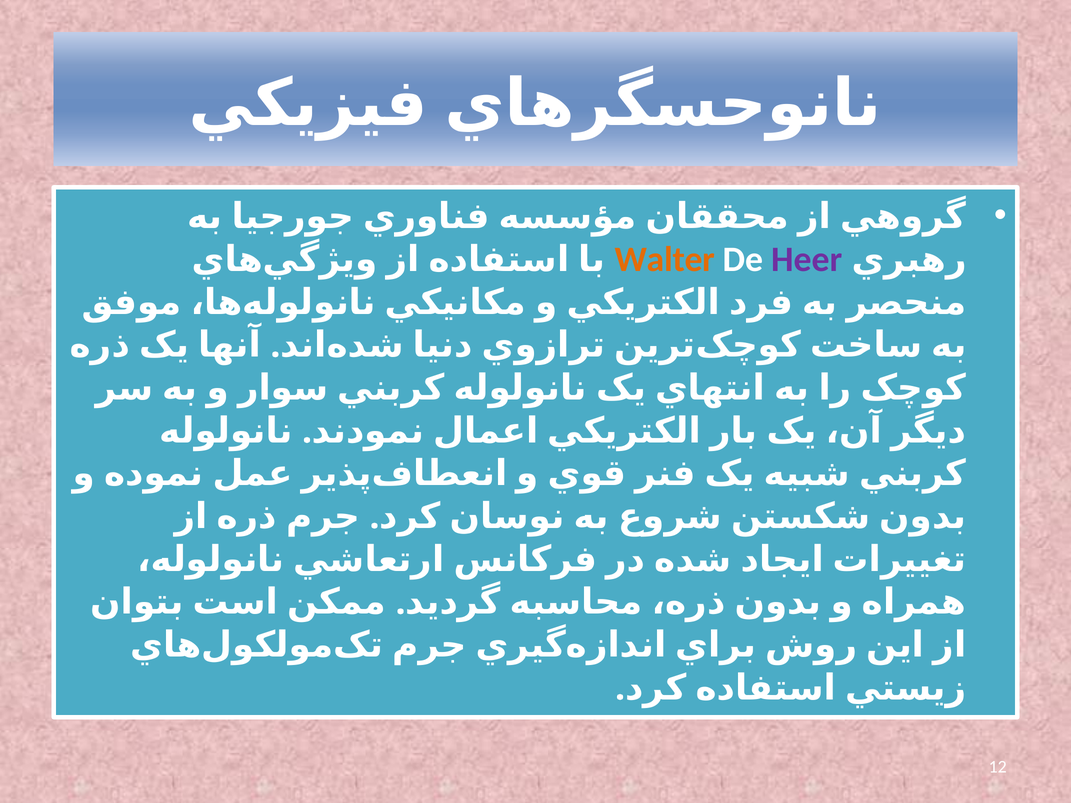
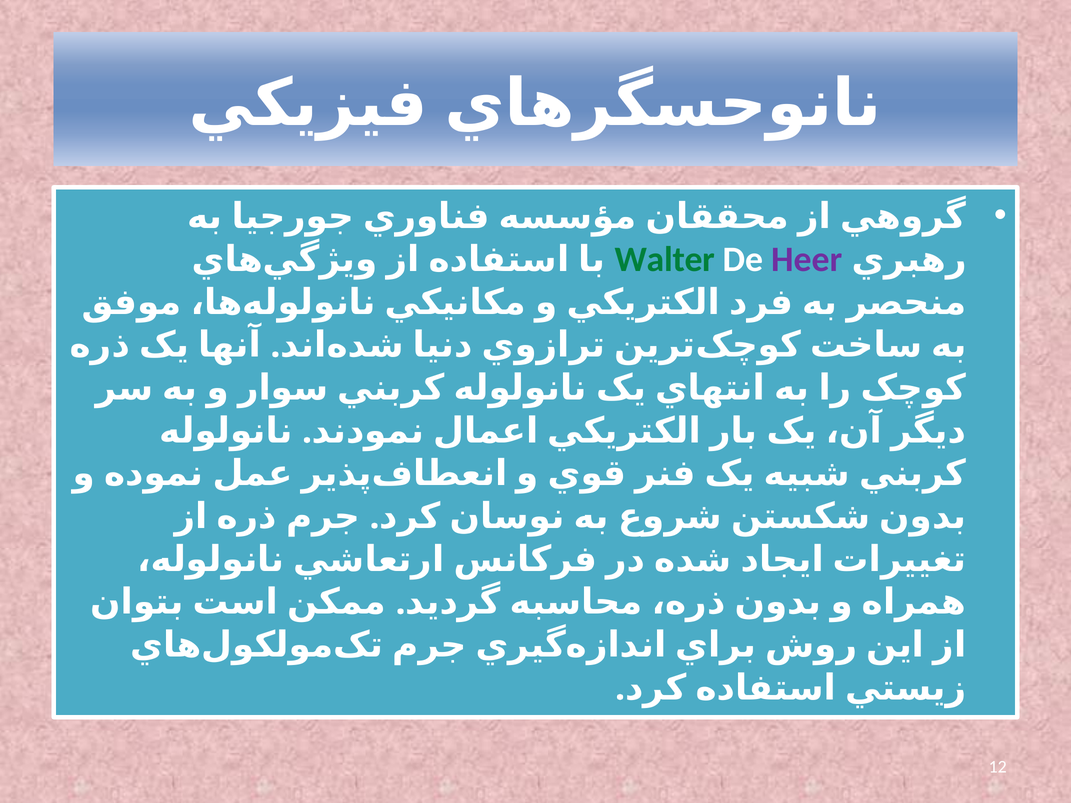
Walter colour: orange -> green
